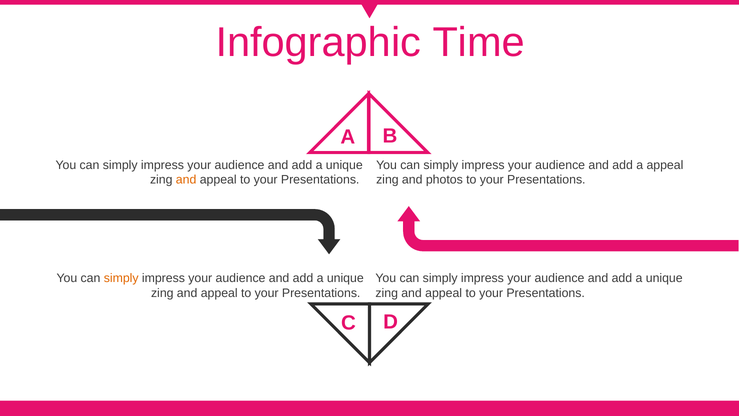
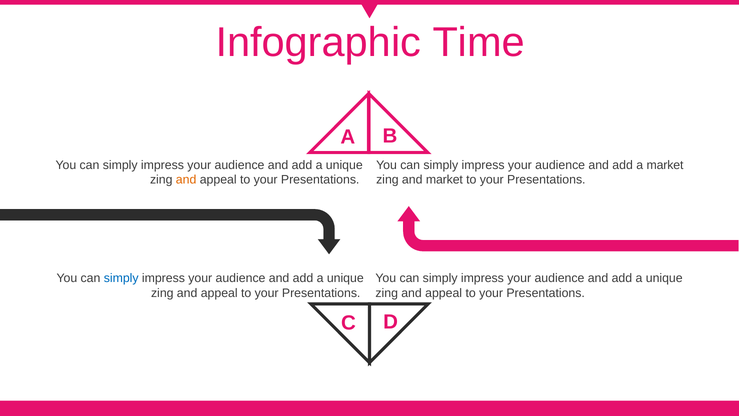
a appeal: appeal -> market
and photos: photos -> market
simply at (121, 278) colour: orange -> blue
